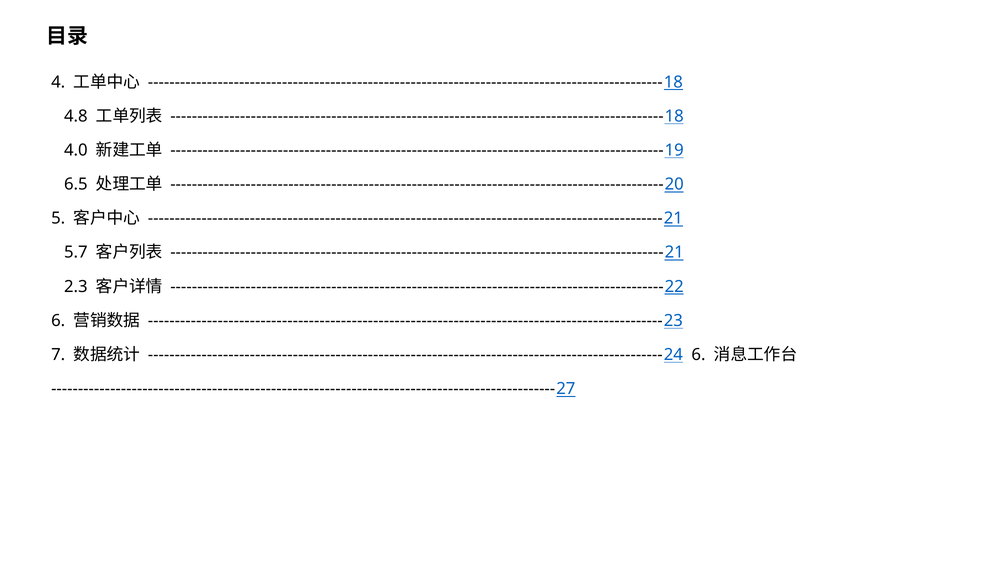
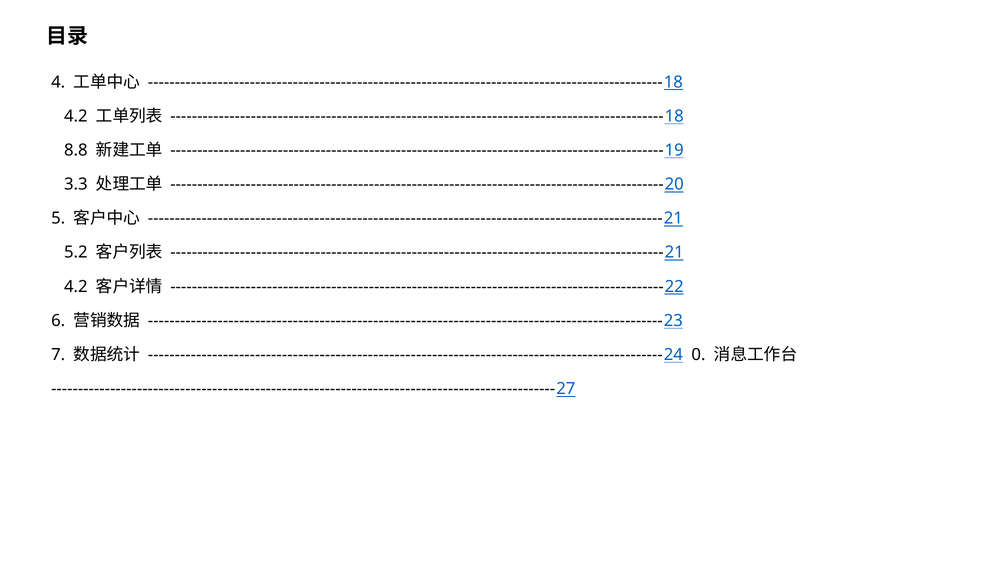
4.8 at (76, 116): 4.8 -> 4.2
4.0: 4.0 -> 8.8
6.5: 6.5 -> 3.3
5.7: 5.7 -> 5.2
2.3 at (76, 286): 2.3 -> 4.2
------------------------------------------------------------------------------------------------24 6: 6 -> 0
